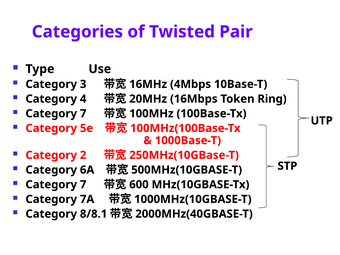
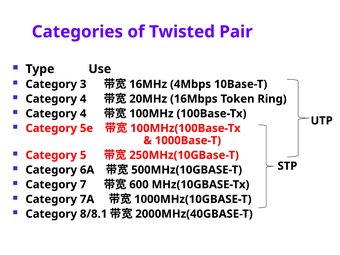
7 at (83, 114): 7 -> 4
2: 2 -> 5
